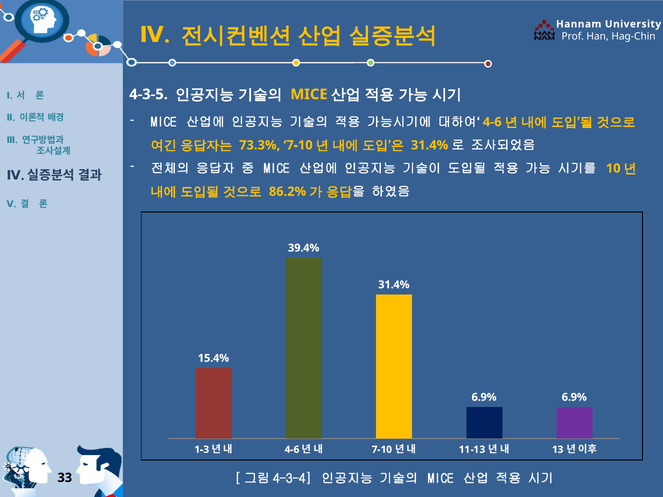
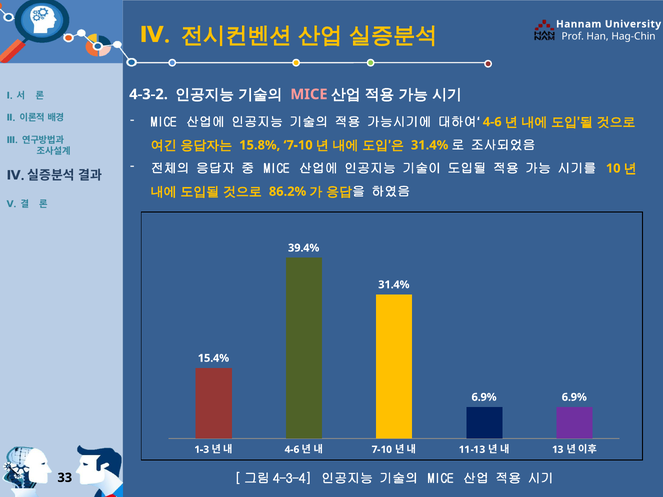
4-3-5: 4-3-5 -> 4-3-2
MICE at (309, 94) colour: yellow -> pink
73.3%: 73.3% -> 15.8%
